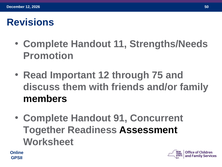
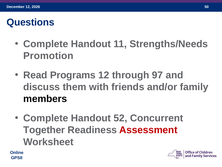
Revisions: Revisions -> Questions
Important: Important -> Programs
75: 75 -> 97
91: 91 -> 52
Assessment colour: black -> red
